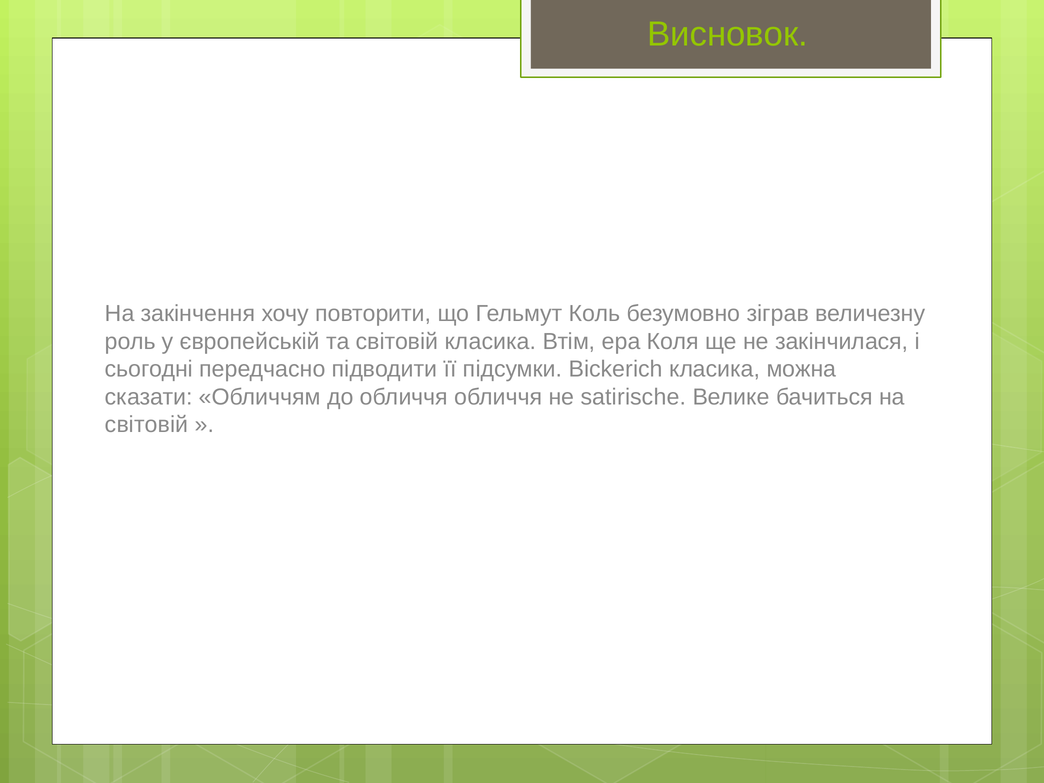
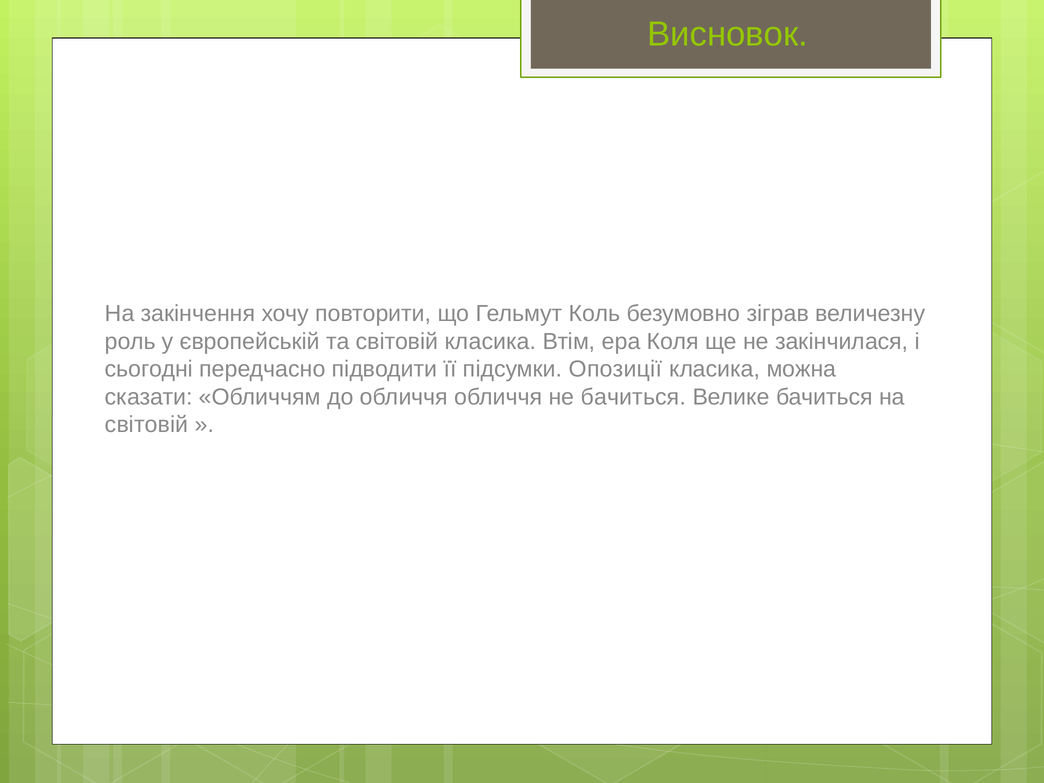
Bickerich: Bickerich -> Опозиції
не satirische: satirische -> бачиться
